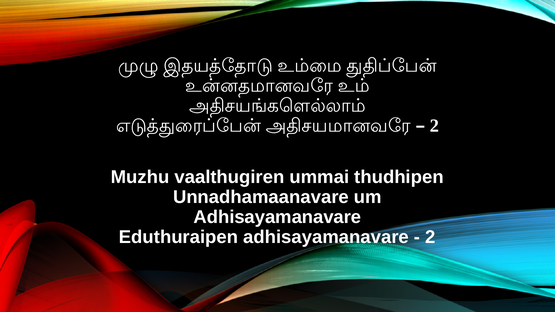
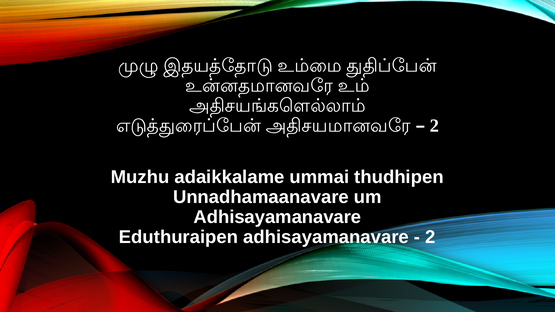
vaalthugiren: vaalthugiren -> adaikkalame
